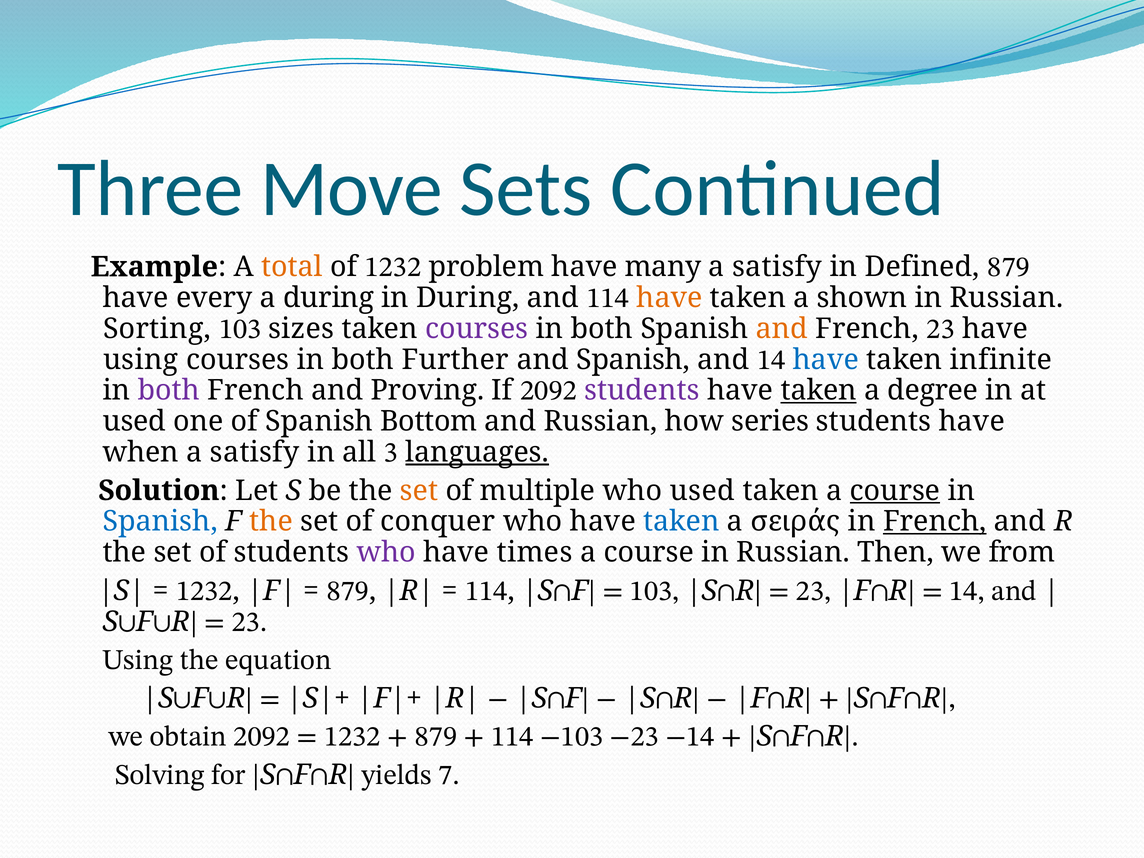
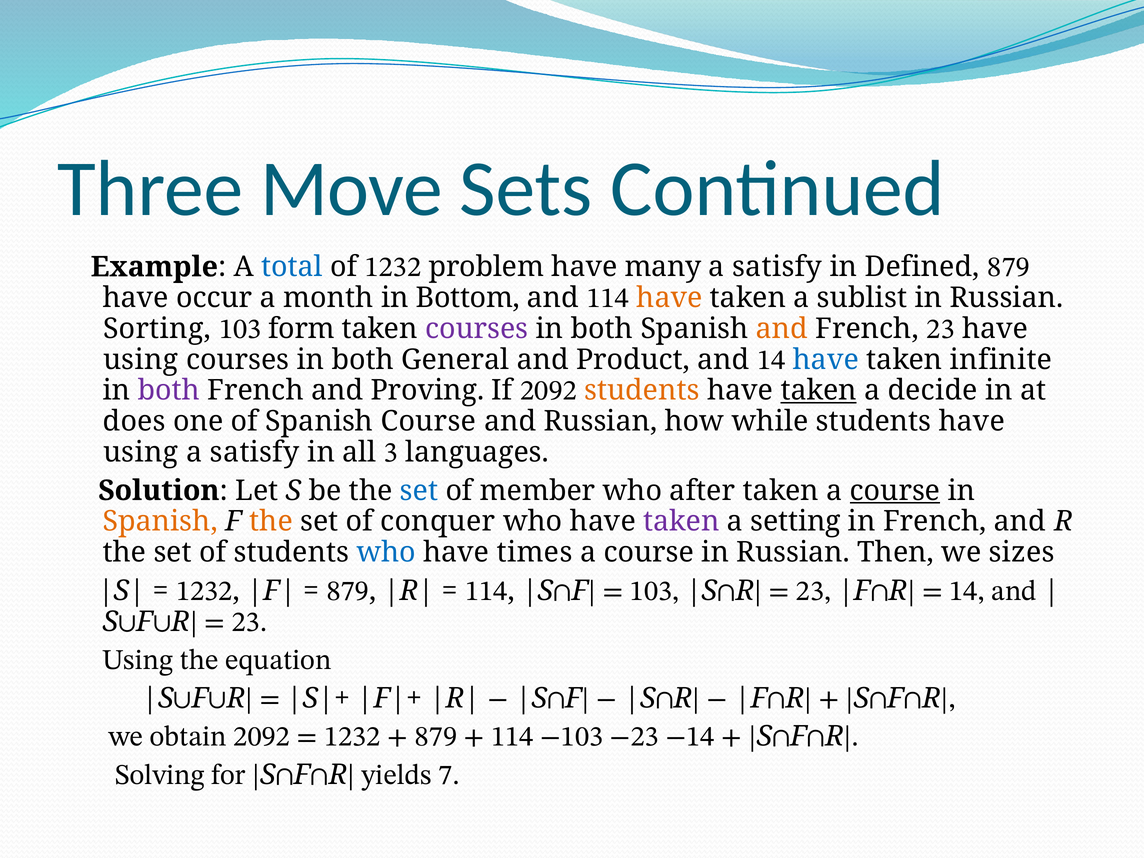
total colour: orange -> blue
every: every -> occur
a during: during -> month
During at (468, 298): During -> Bottom
shown: shown -> sublist
sizes: sizes -> form
Further: Further -> General
and Spanish: Spanish -> Product
students at (642, 391) colour: purple -> orange
degree: degree -> decide
used at (134, 421): used -> does
Spanish Bottom: Bottom -> Course
series: series -> while
when at (141, 452): when -> using
languages underline: present -> none
set at (419, 491) colour: orange -> blue
multiple: multiple -> member
who used: used -> after
Spanish at (160, 521) colour: blue -> orange
taken at (681, 521) colour: blue -> purple
σειράς: σειράς -> setting
French at (935, 521) underline: present -> none
who at (386, 552) colour: purple -> blue
from: from -> sizes
